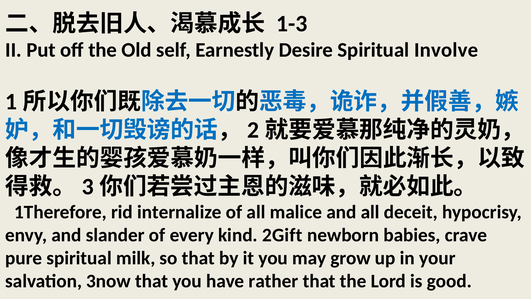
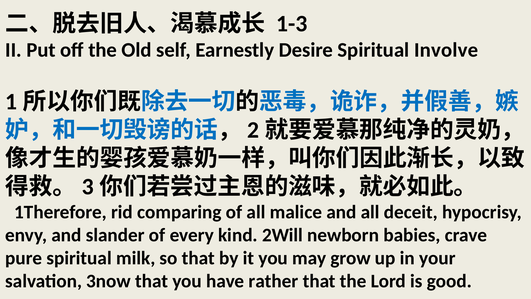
internalize: internalize -> comparing
2Gift: 2Gift -> 2Will
